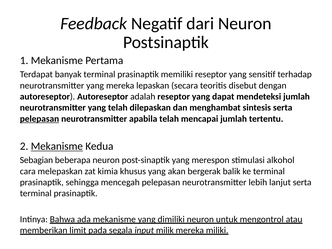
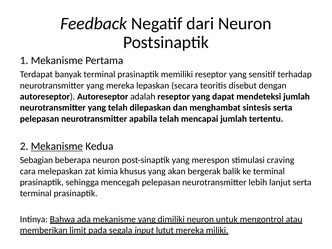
pelepasan at (40, 119) underline: present -> none
alkohol: alkohol -> craving
milik: milik -> lutut
